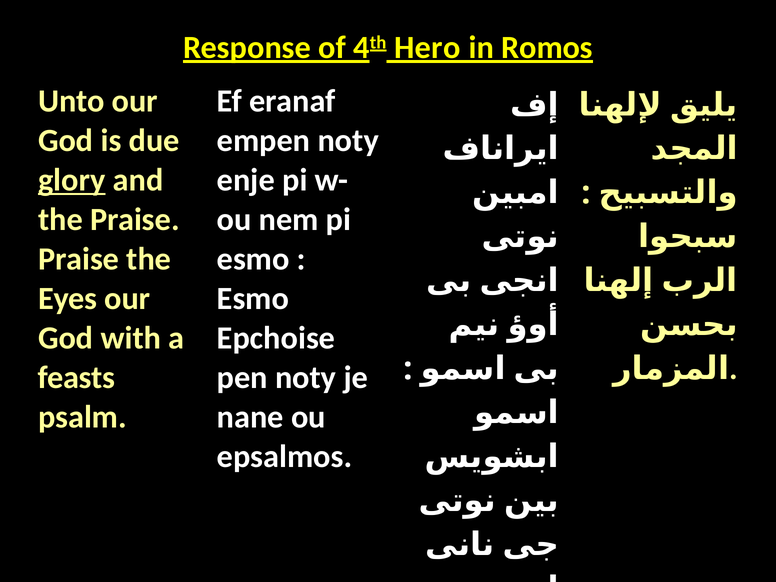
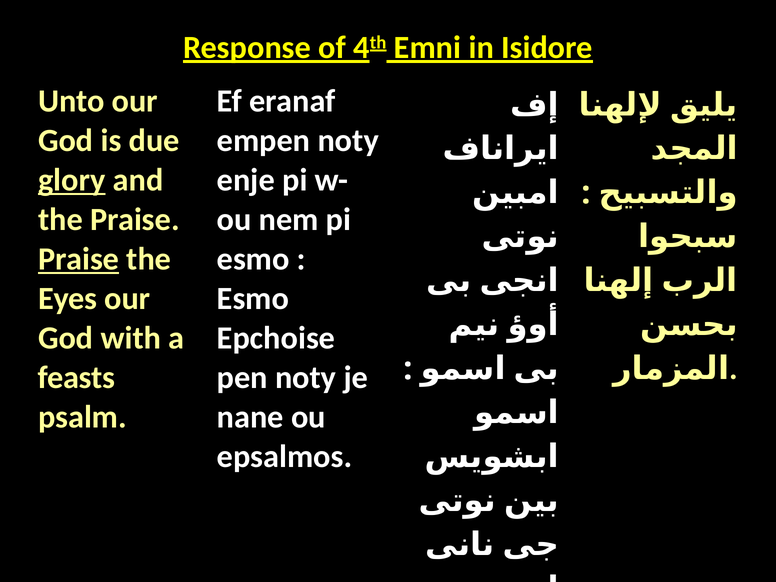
Hero: Hero -> Emni
Romos: Romos -> Isidore
Praise at (79, 259) underline: none -> present
